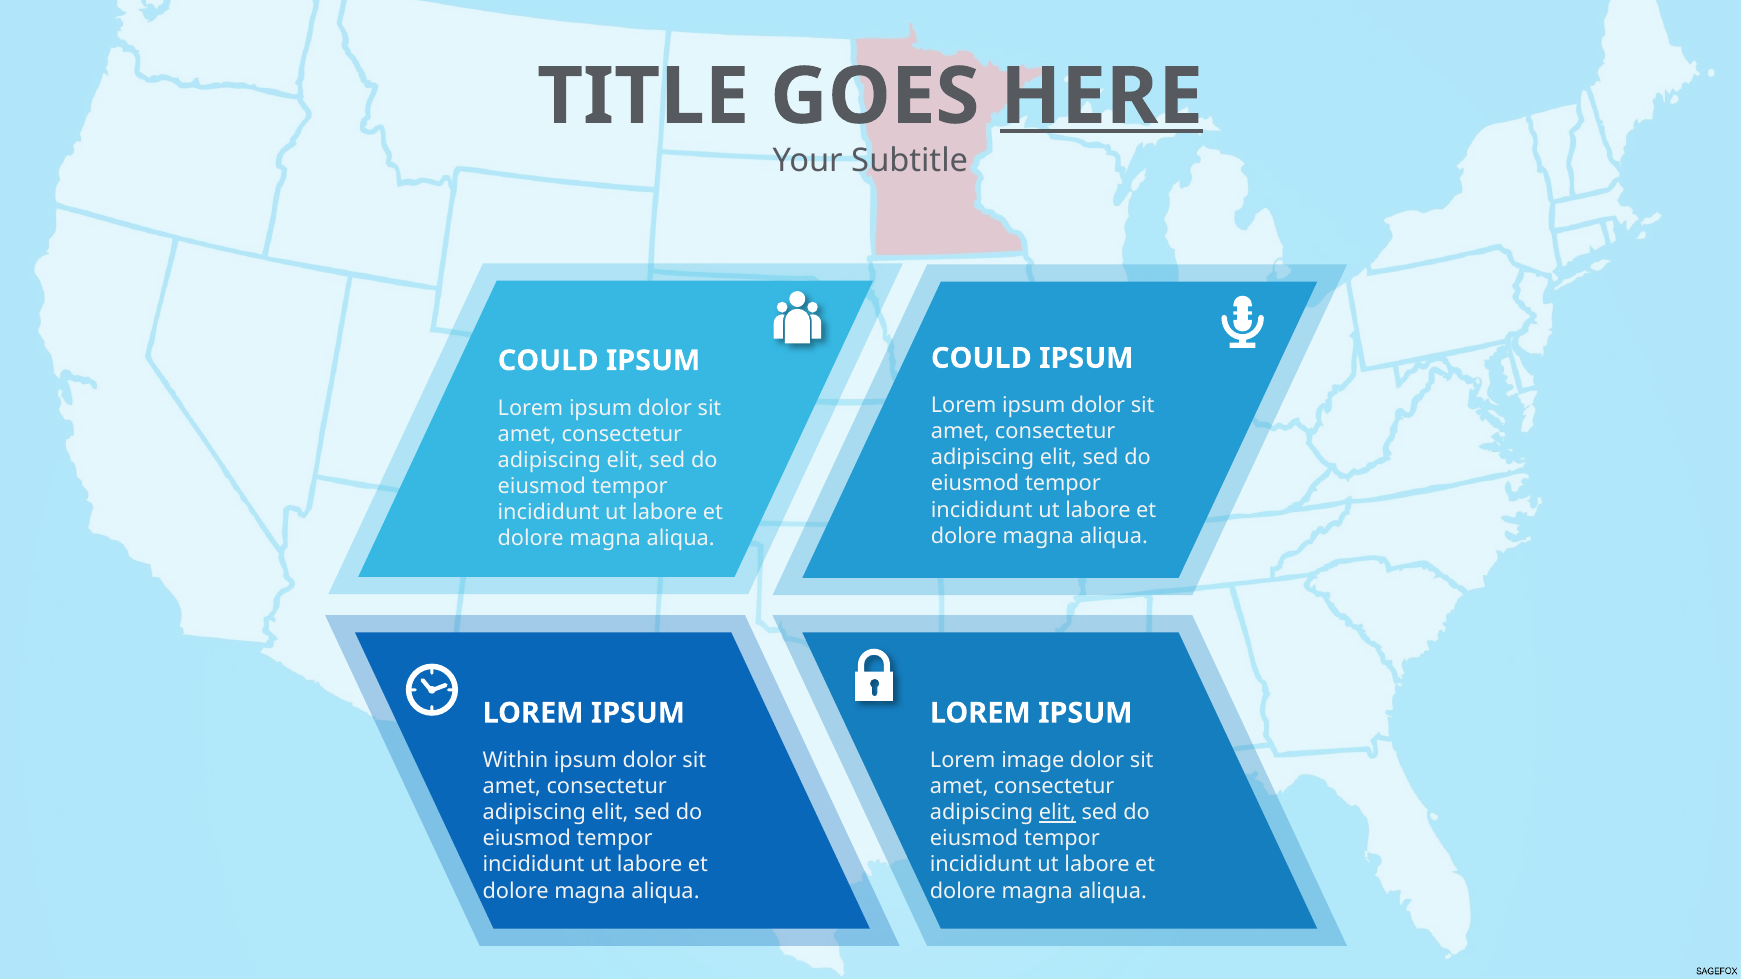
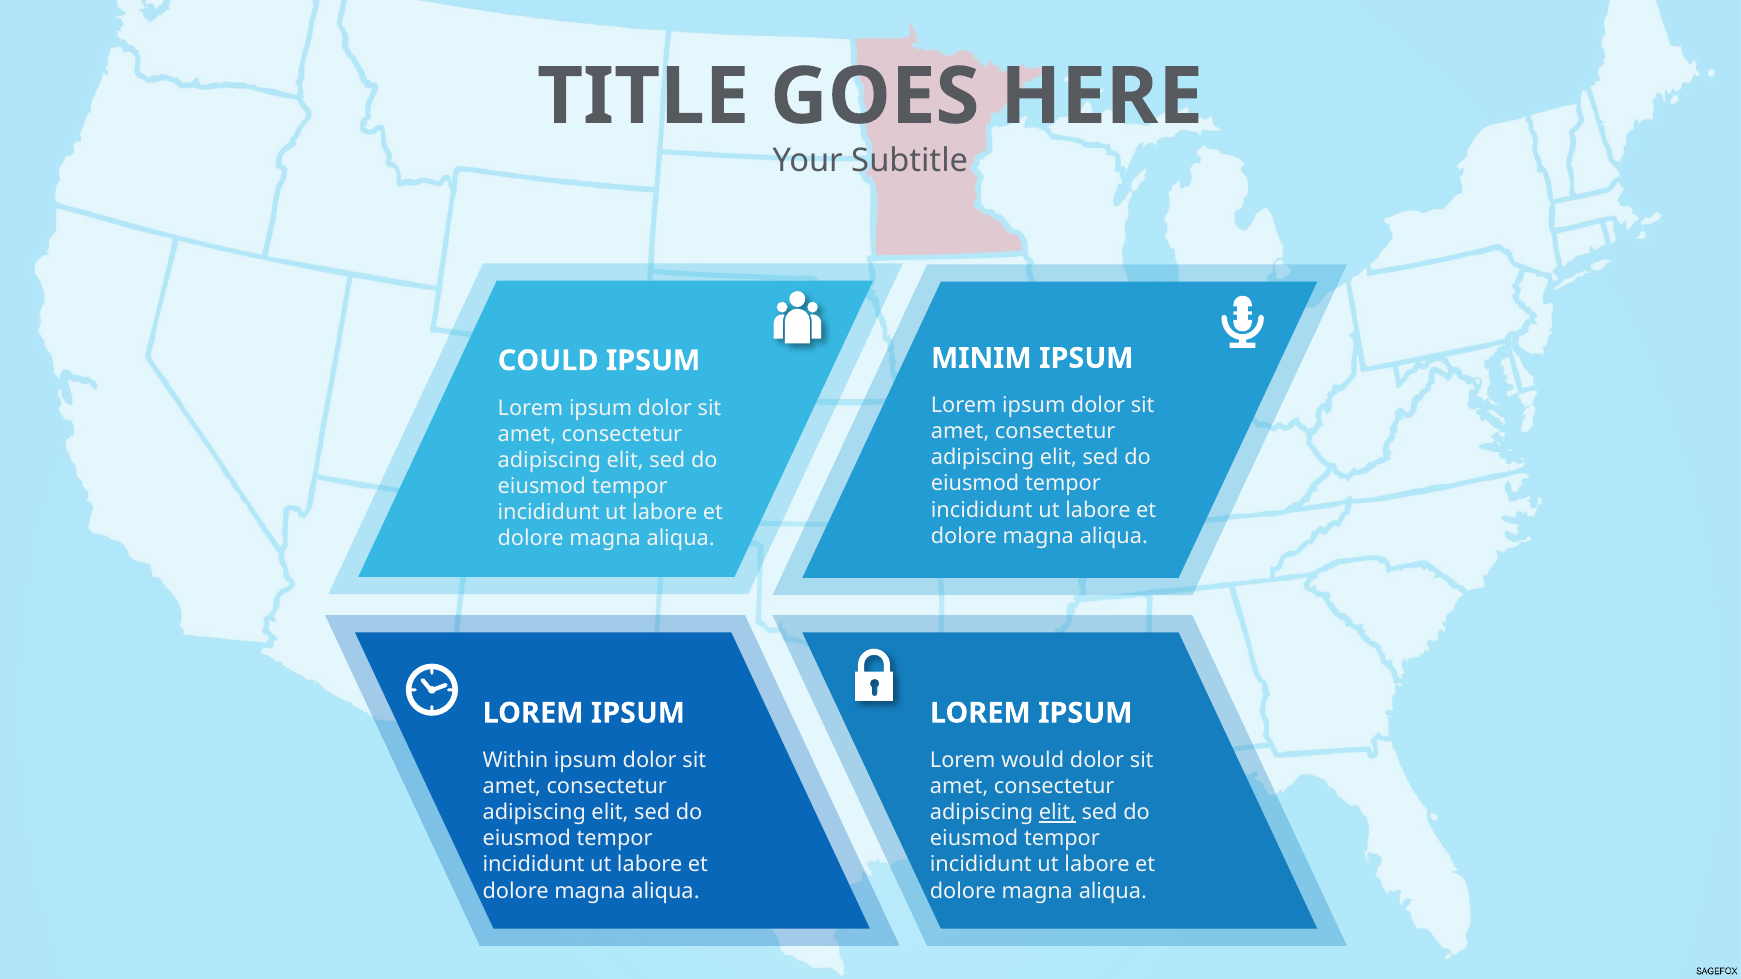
HERE underline: present -> none
COULD at (981, 358): COULD -> MINIM
image: image -> would
